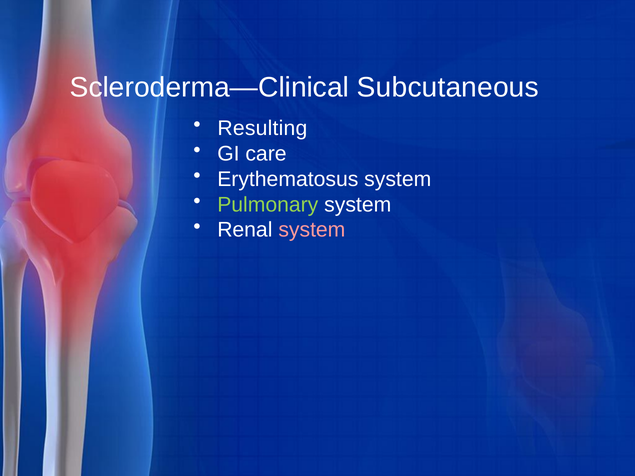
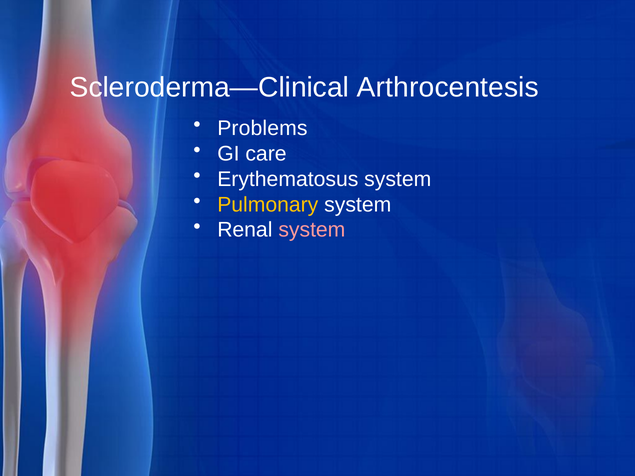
Subcutaneous: Subcutaneous -> Arthrocentesis
Resulting: Resulting -> Problems
Pulmonary colour: light green -> yellow
